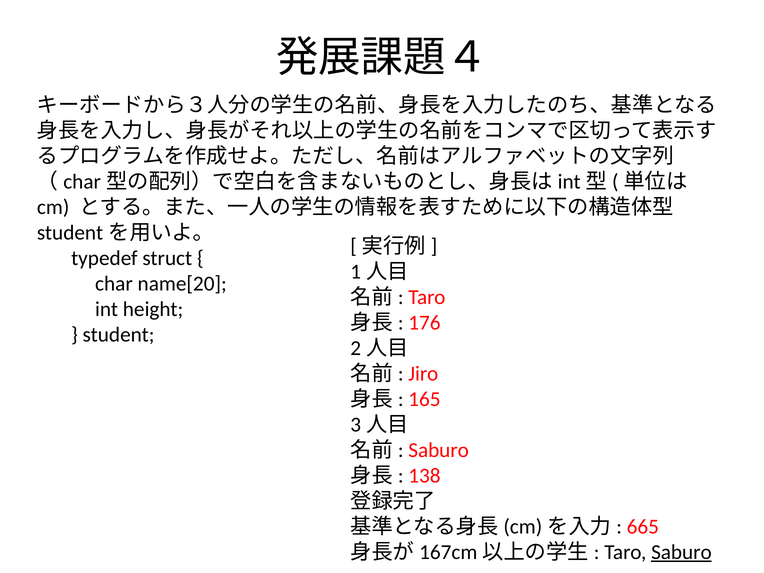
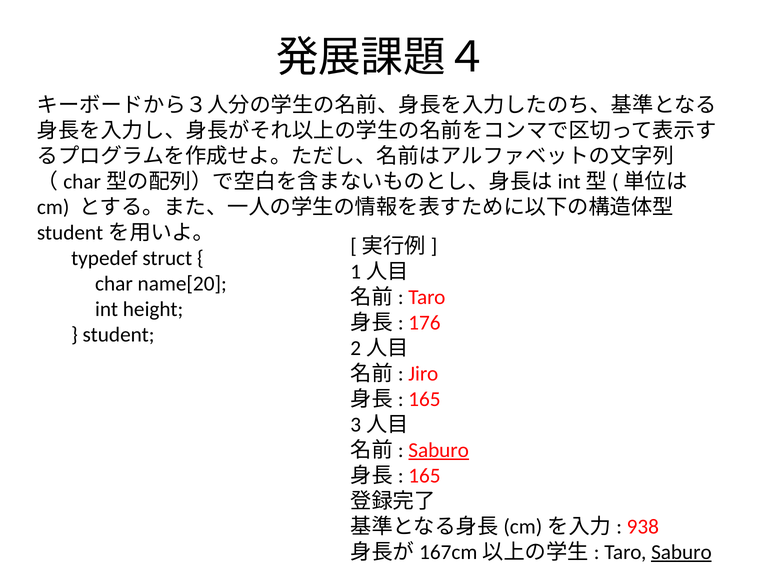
Saburo at (439, 450) underline: none -> present
138 at (424, 476): 138 -> 165
665: 665 -> 938
